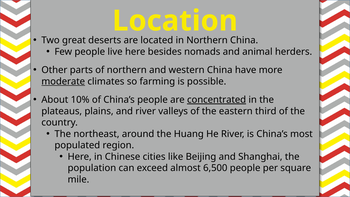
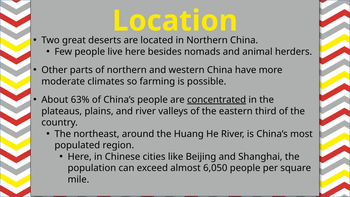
moderate underline: present -> none
10%: 10% -> 63%
6,500: 6,500 -> 6,050
